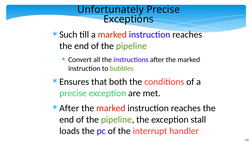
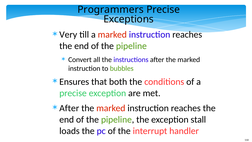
Unfortunately: Unfortunately -> Programmers
Such: Such -> Very
